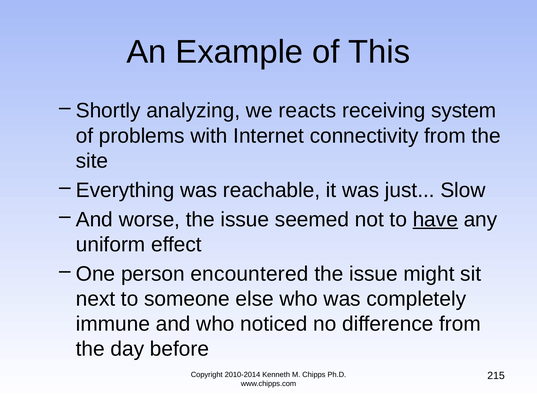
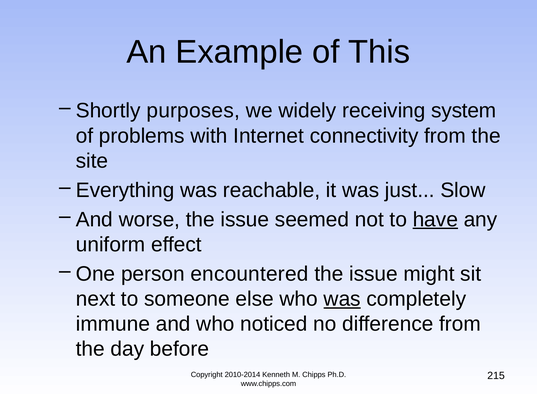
analyzing: analyzing -> purposes
reacts: reacts -> widely
was at (342, 299) underline: none -> present
